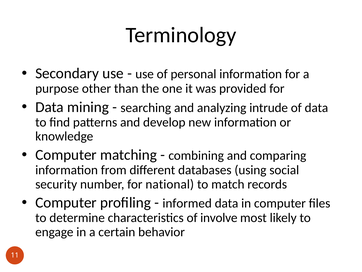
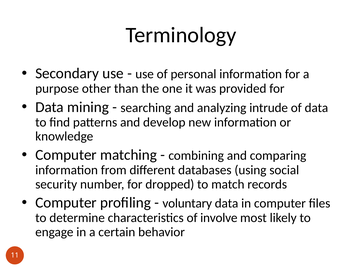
national: national -> dropped
informed: informed -> voluntary
